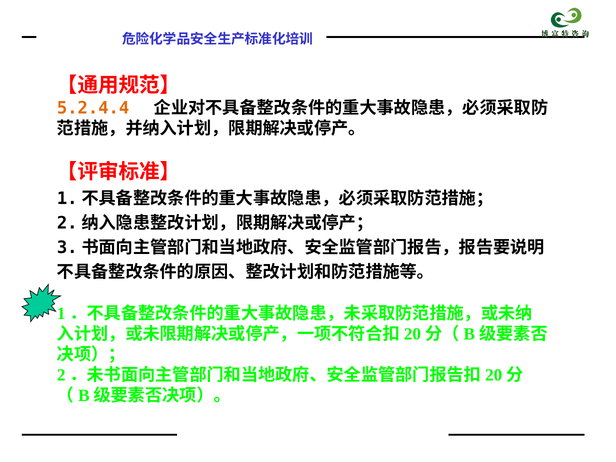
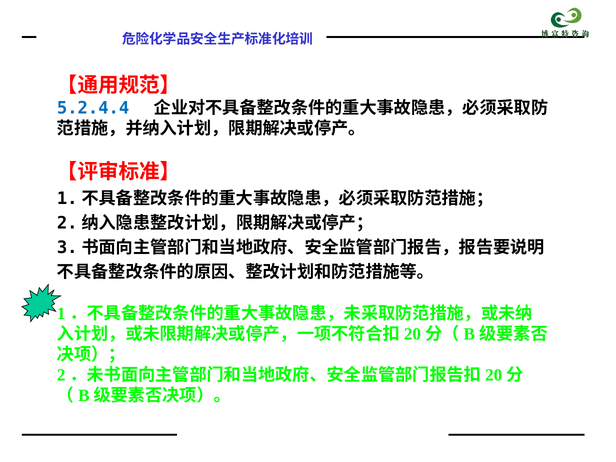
5.2.4.4 colour: orange -> blue
